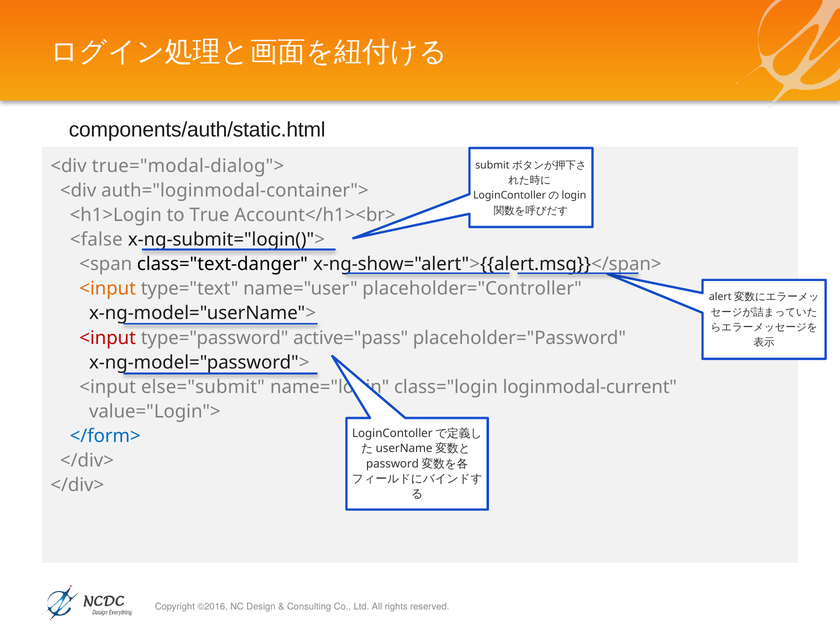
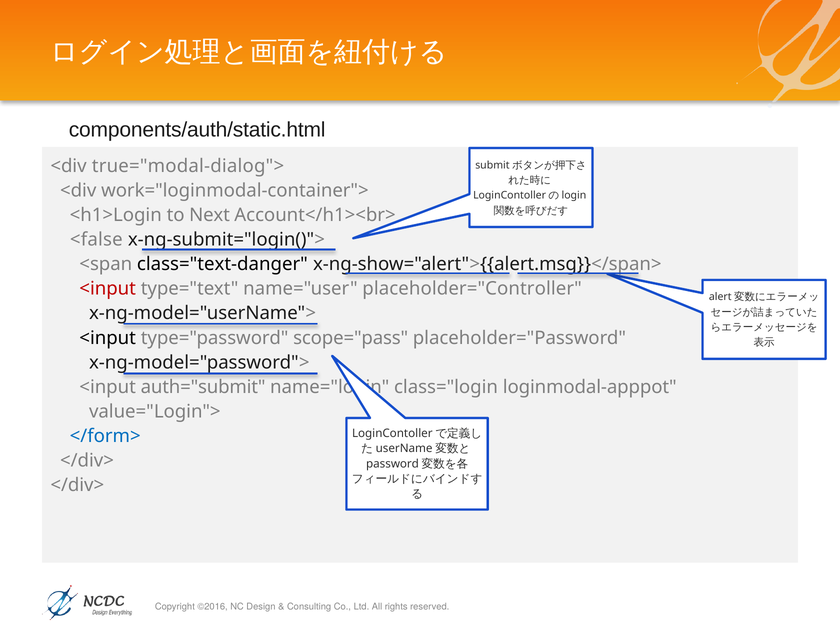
auth="loginmodal-container">: auth="loginmodal-container"> -> work="loginmodal-container">
True: True -> Next
<input at (108, 289) colour: orange -> red
<input at (108, 338) colour: red -> black
active="pass: active="pass -> scope="pass
else="submit: else="submit -> auth="submit
loginmodal-current: loginmodal-current -> loginmodal-apppot
